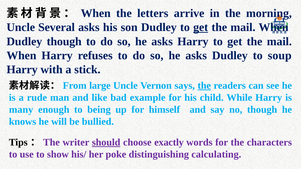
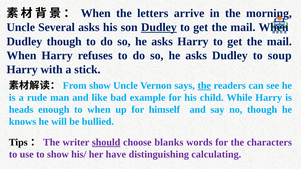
Dudley at (159, 27) underline: none -> present
get at (201, 27) underline: present -> none
large at (100, 86): large -> show
many: many -> heads
to being: being -> when
exactly: exactly -> blanks
poke: poke -> have
